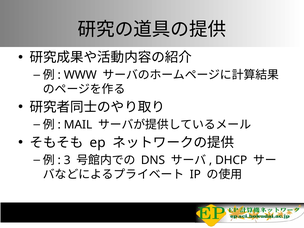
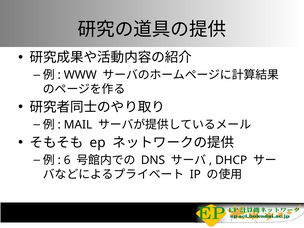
3: 3 -> 6
